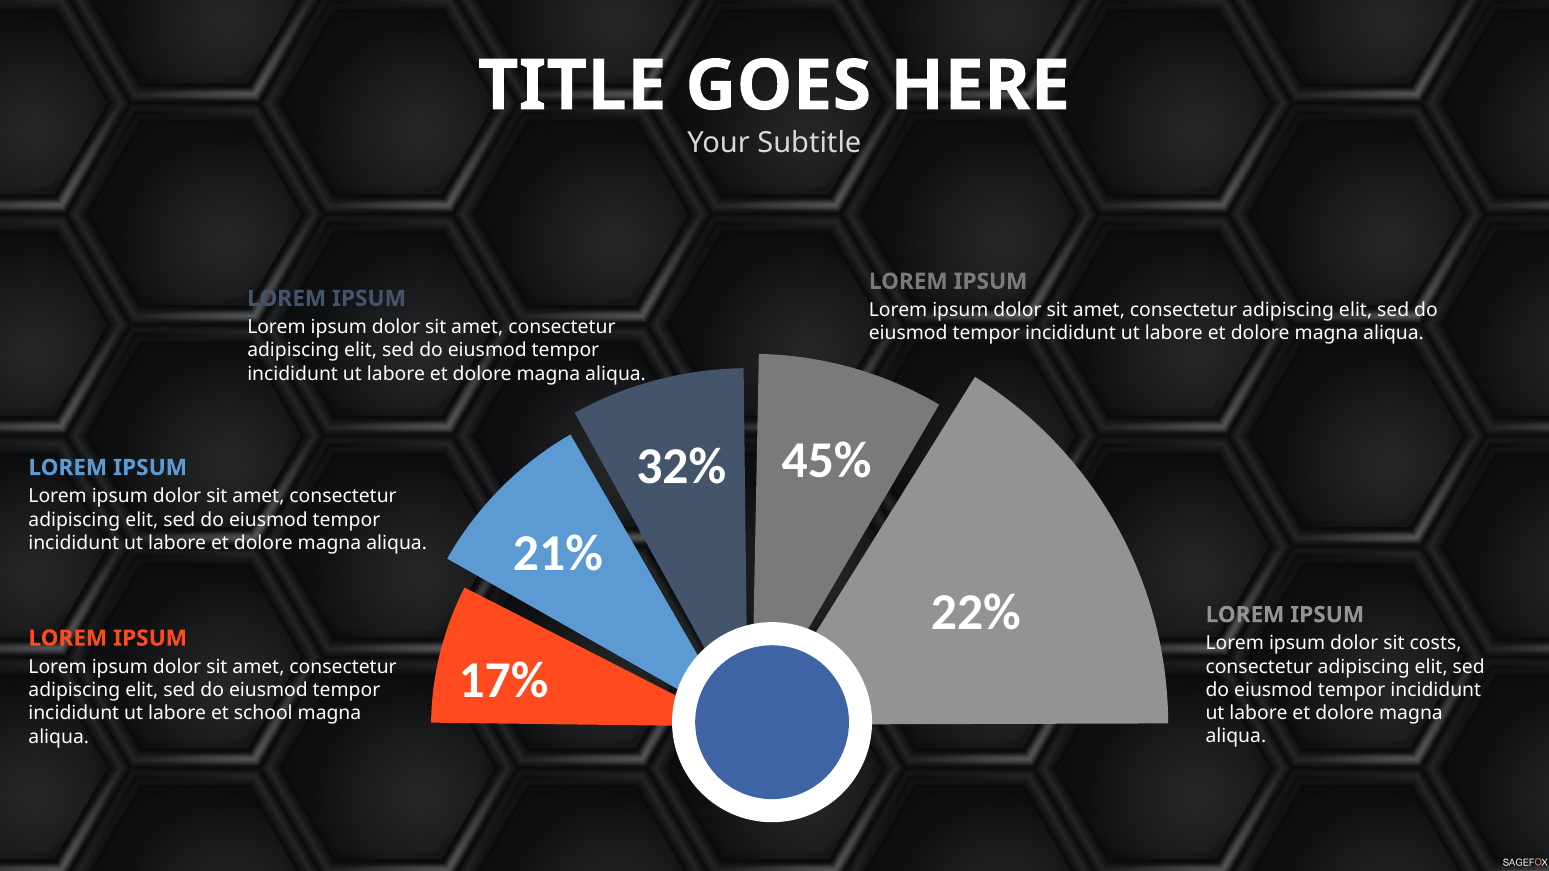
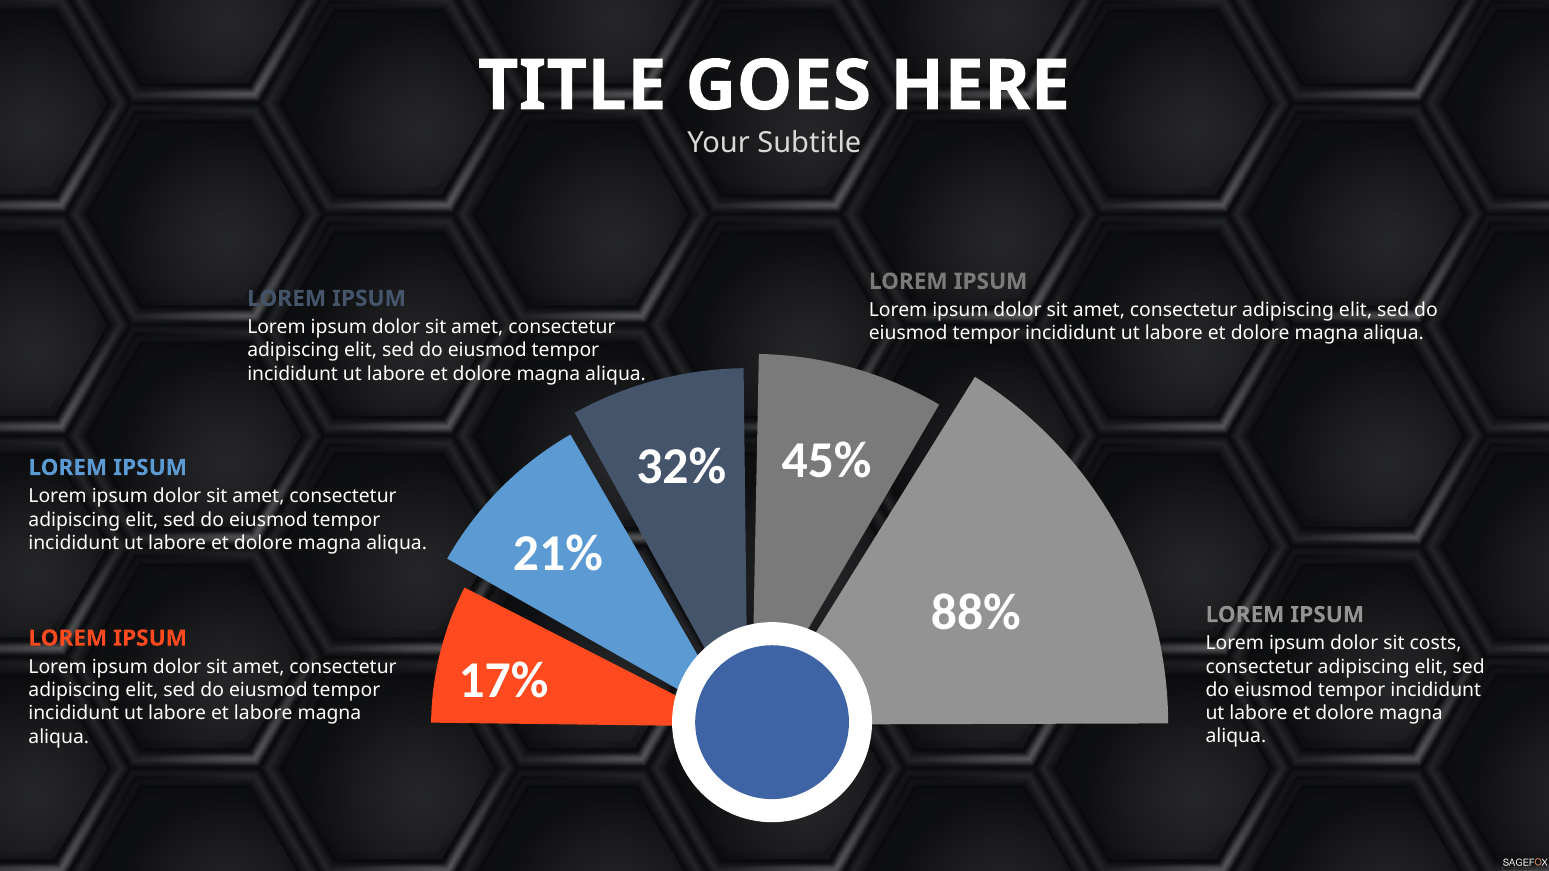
22%: 22% -> 88%
et school: school -> labore
